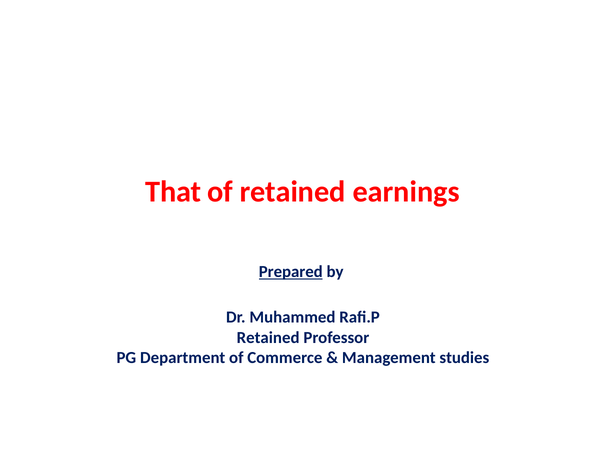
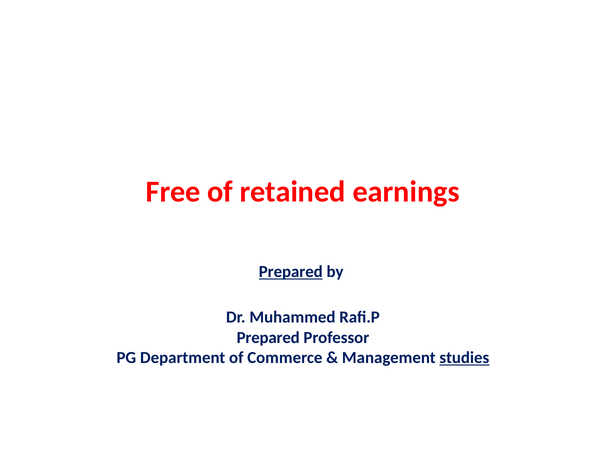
That: That -> Free
Retained at (268, 338): Retained -> Prepared
studies underline: none -> present
